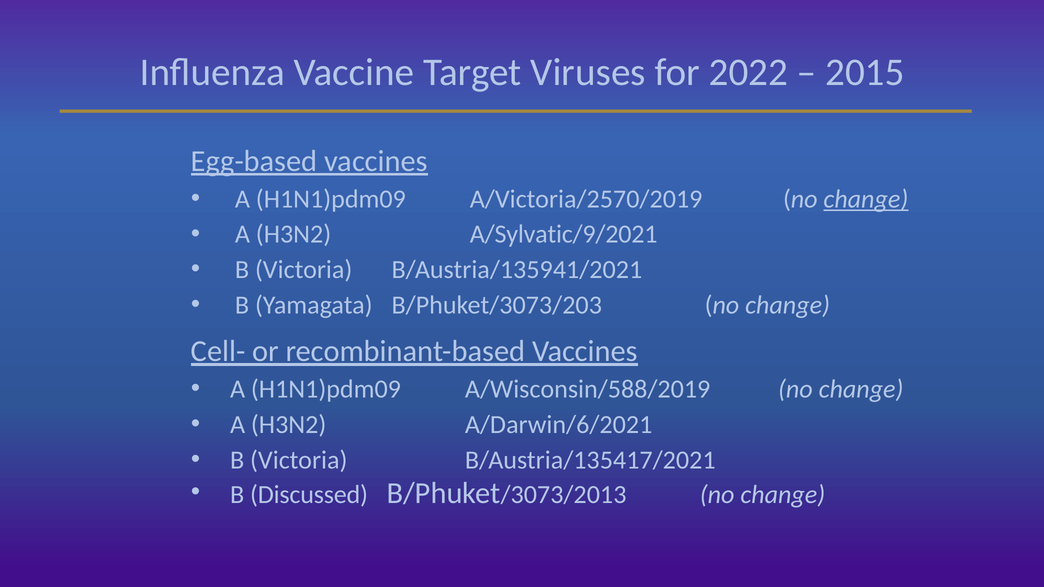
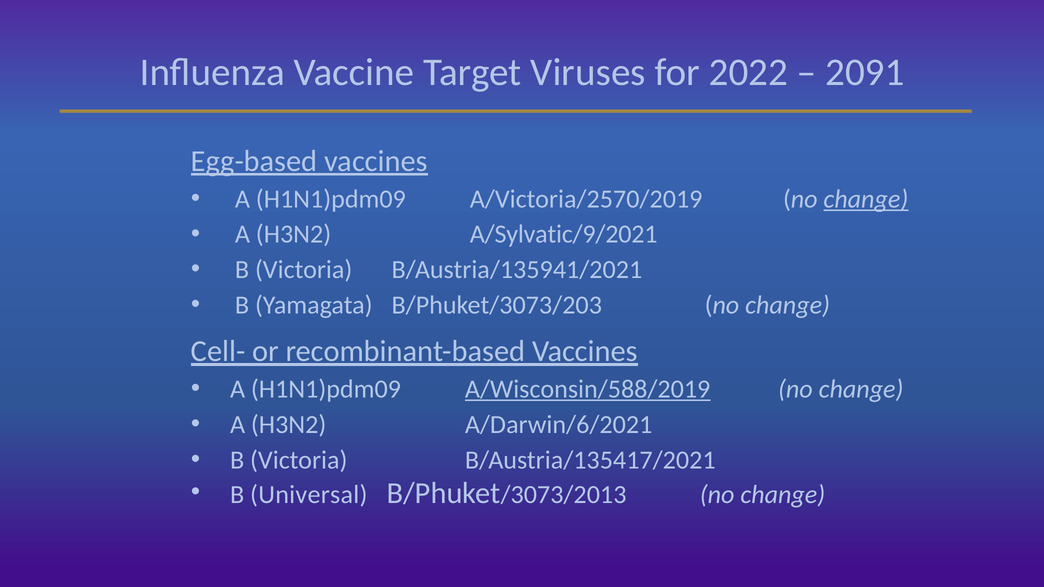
2015: 2015 -> 2091
A/Wisconsin/588/2019 underline: none -> present
Discussed: Discussed -> Universal
